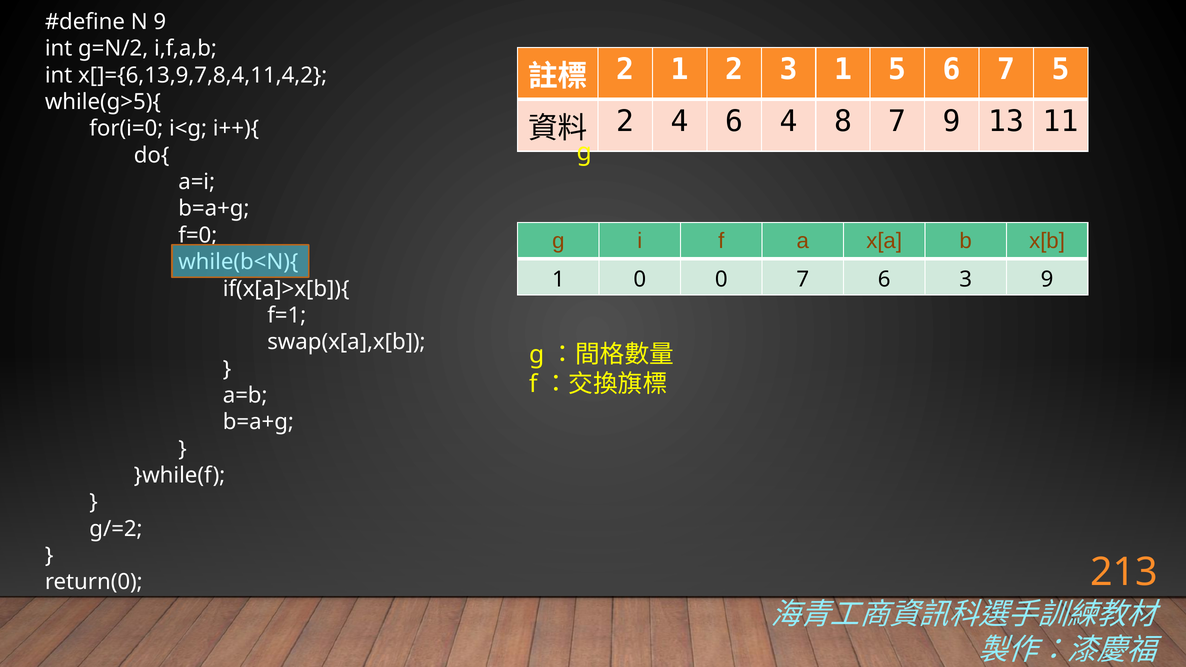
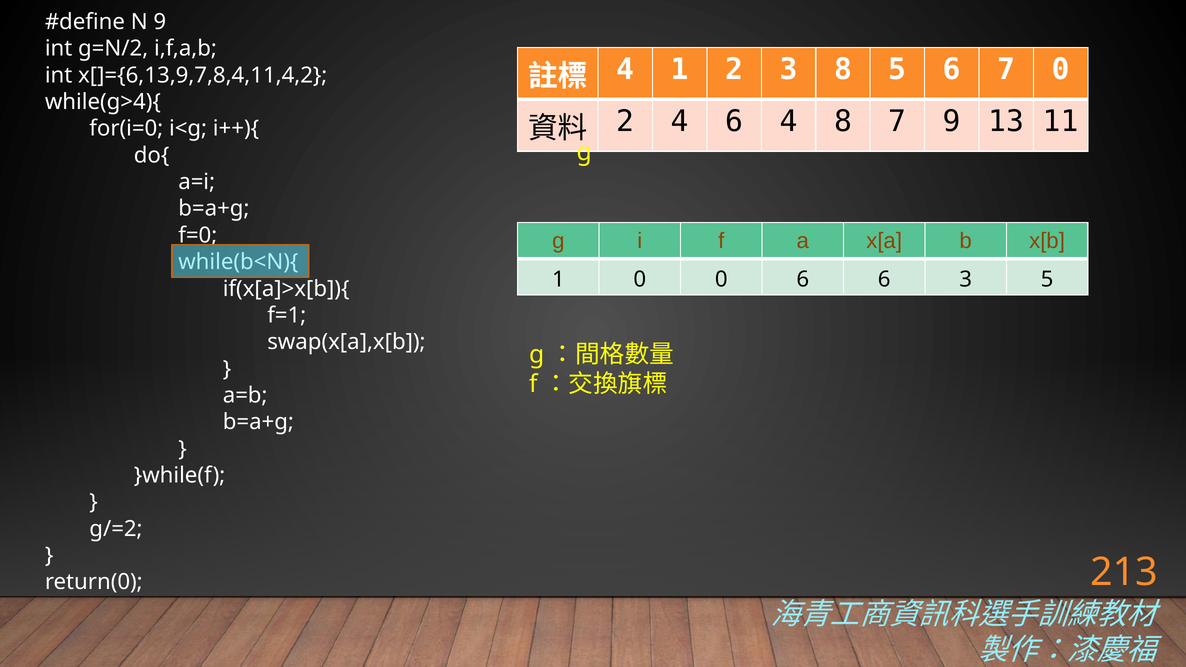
2 at (625, 70): 2 -> 4
3 1: 1 -> 8
7 5: 5 -> 0
while(g>5){: while(g>5){ -> while(g>4){
0 7: 7 -> 6
3 9: 9 -> 5
